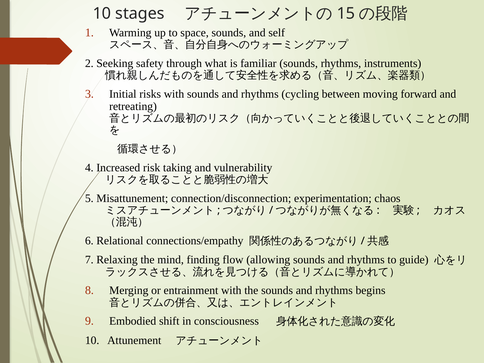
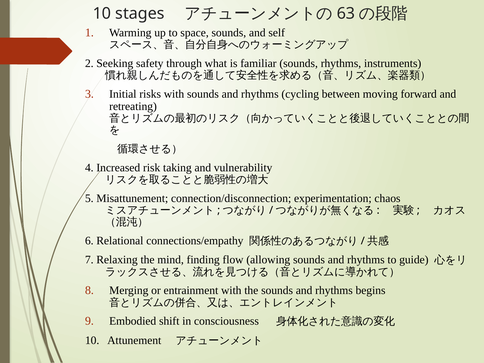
15: 15 -> 63
